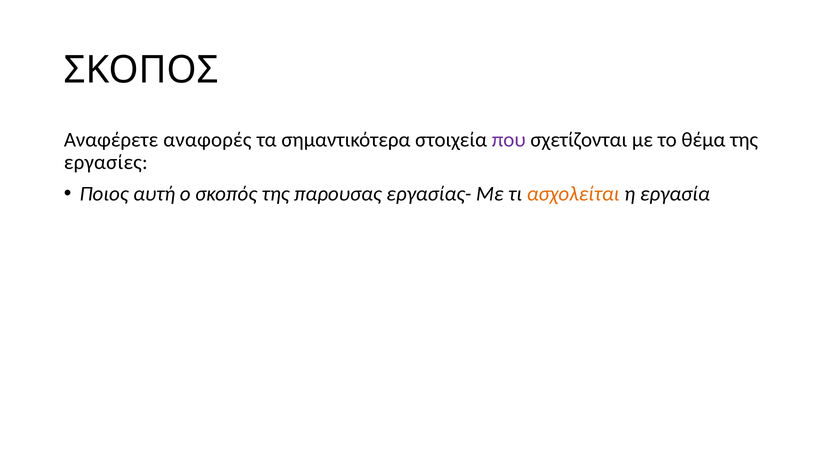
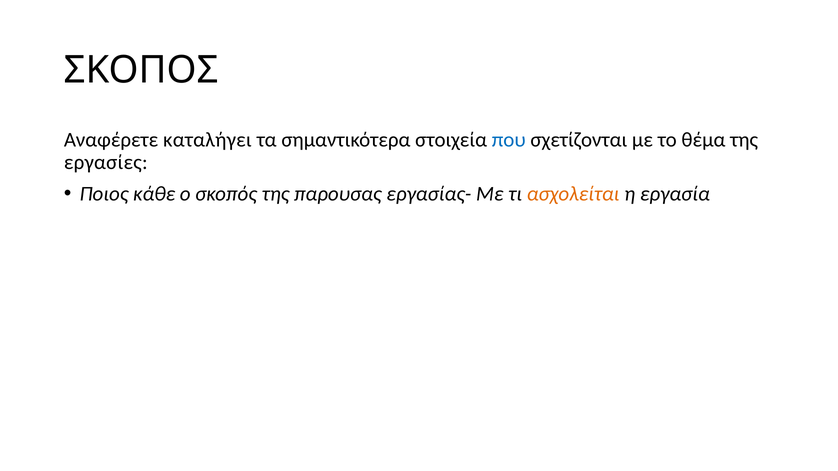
αναφορές: αναφορές -> καταλήγει
που colour: purple -> blue
αυτή: αυτή -> κάθε
